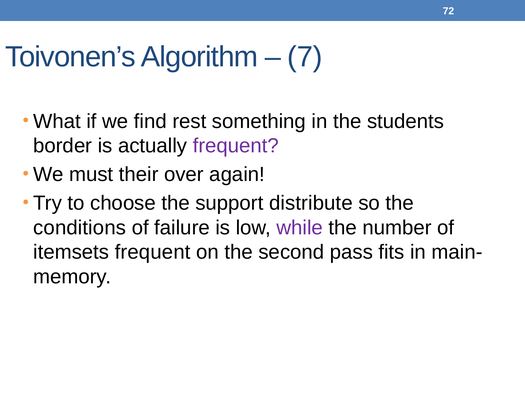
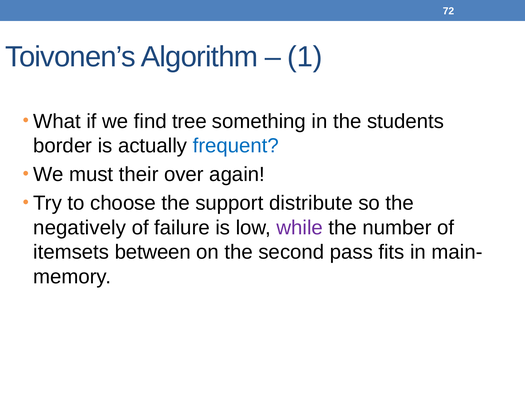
7: 7 -> 1
rest: rest -> tree
frequent at (236, 146) colour: purple -> blue
conditions: conditions -> negatively
itemsets frequent: frequent -> between
